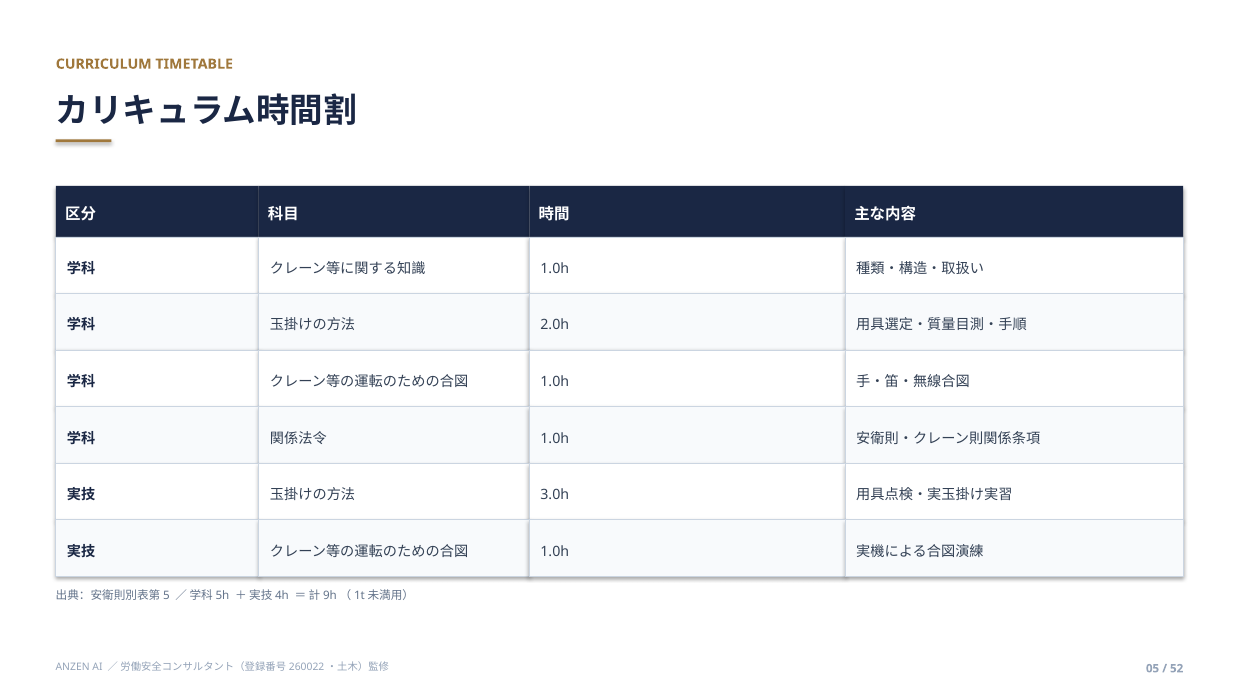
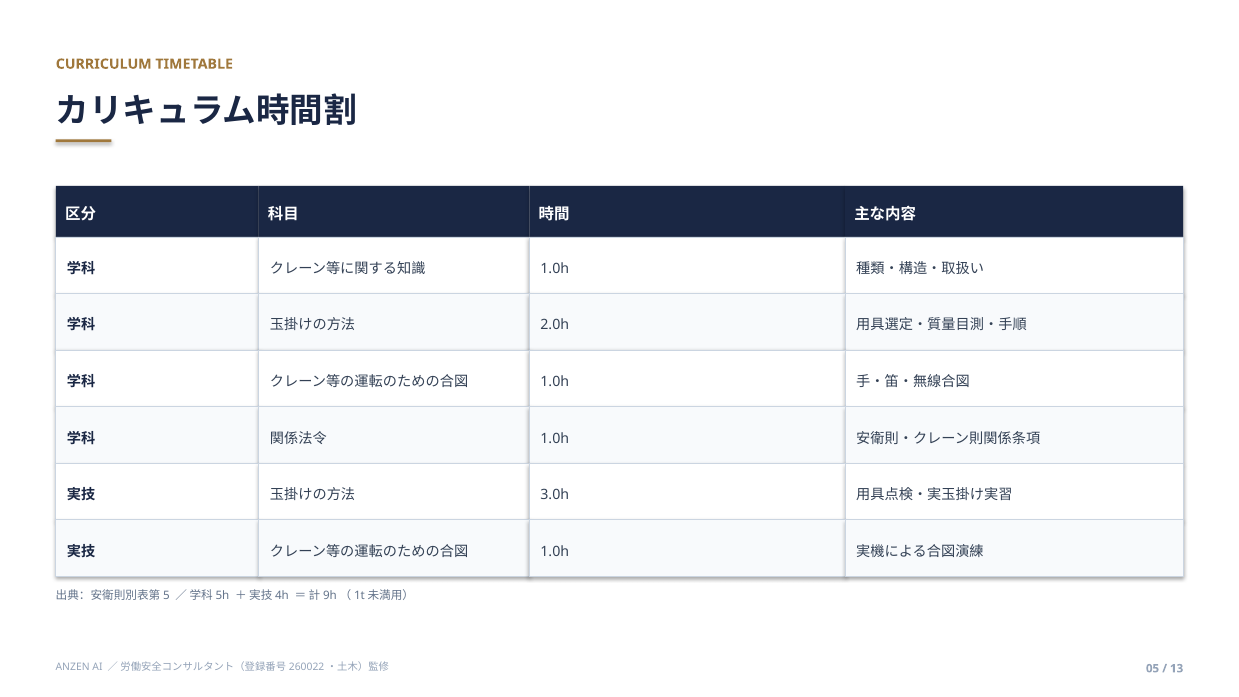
52: 52 -> 13
